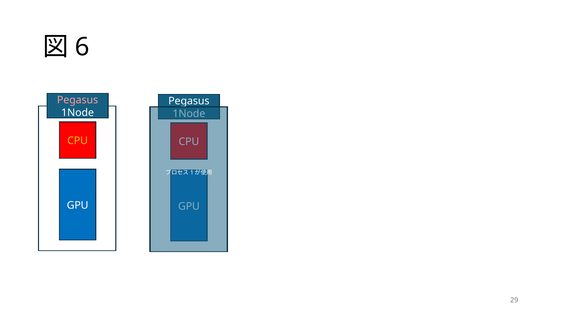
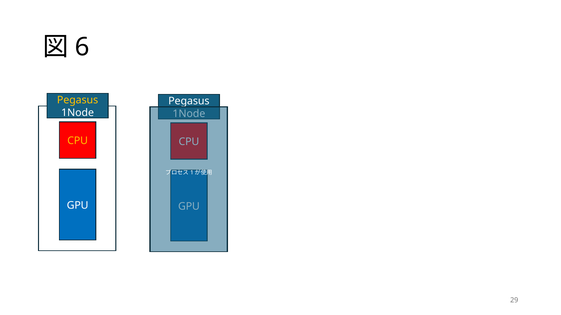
Pegasus at (78, 100) colour: pink -> yellow
